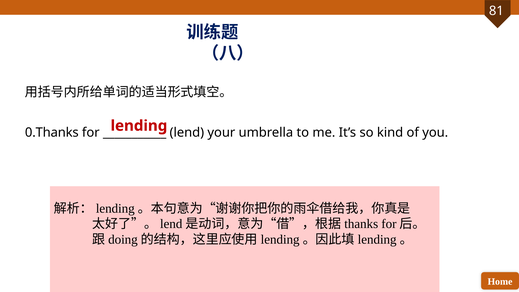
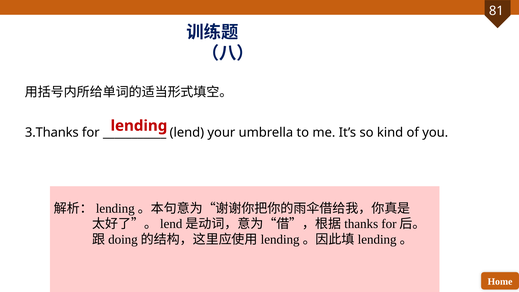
0.Thanks: 0.Thanks -> 3.Thanks
